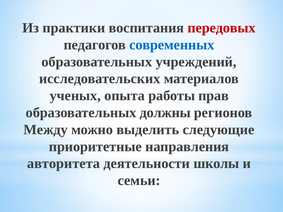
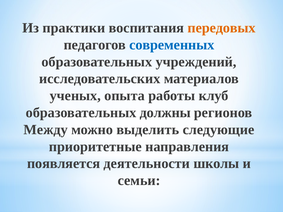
передовых colour: red -> orange
прав: прав -> клуб
авторитета: авторитета -> появляется
